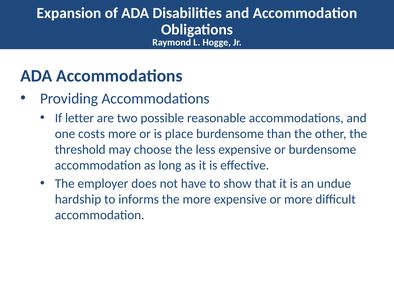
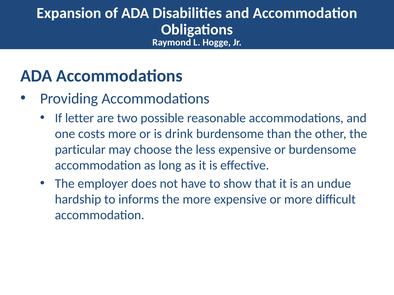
place: place -> drink
threshold: threshold -> particular
